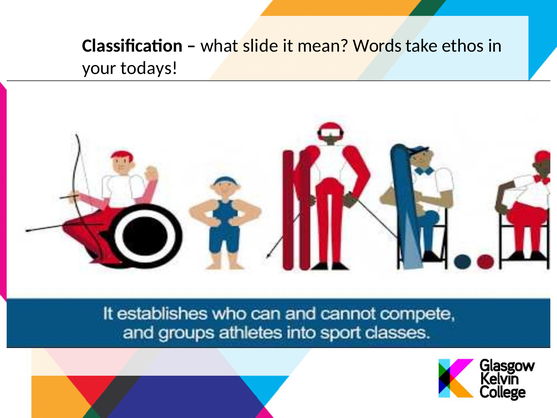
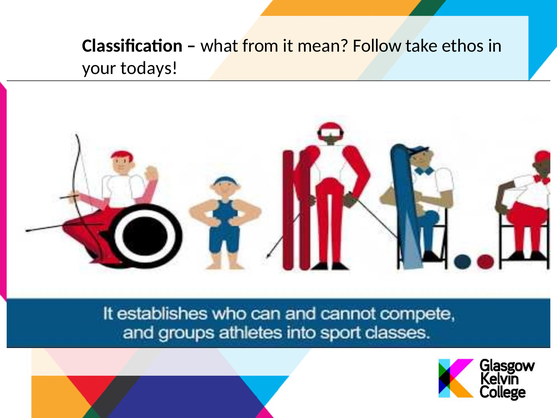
slide: slide -> from
Words: Words -> Follow
